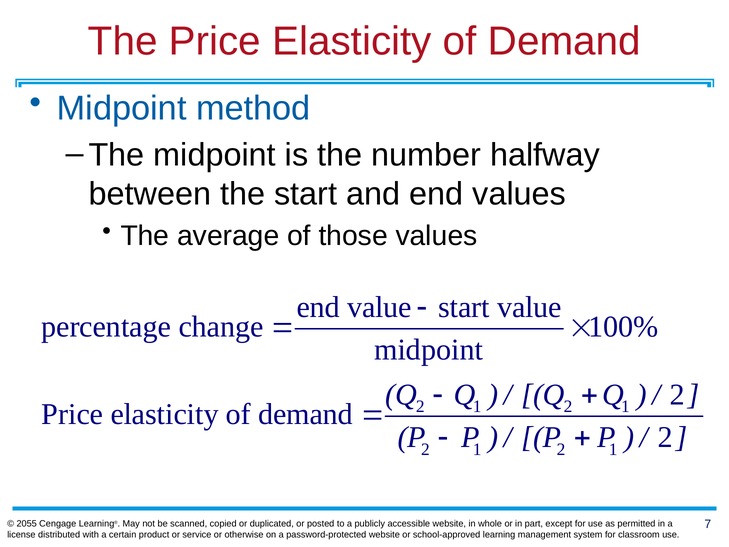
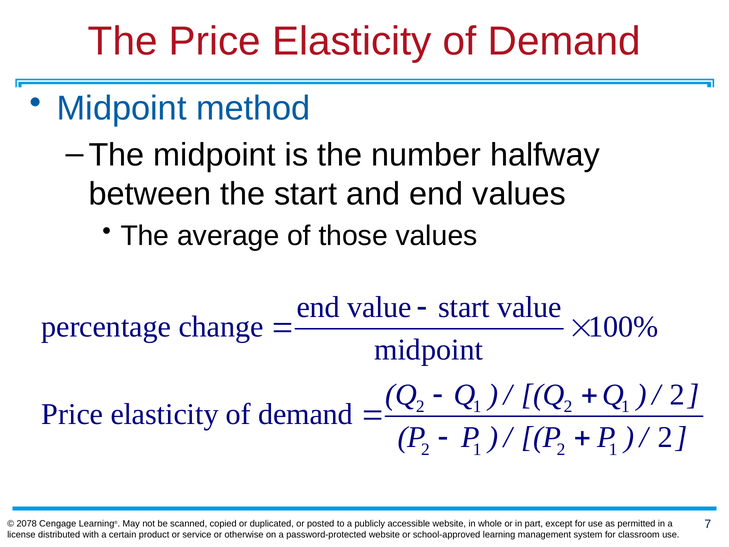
2055: 2055 -> 2078
